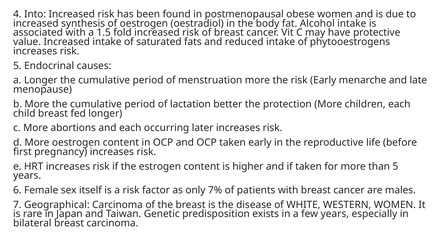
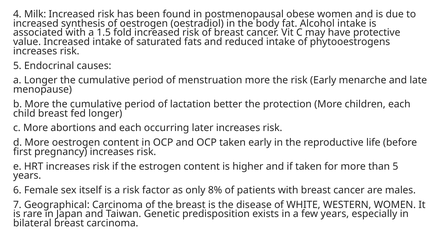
Into: Into -> Milk
7%: 7% -> 8%
